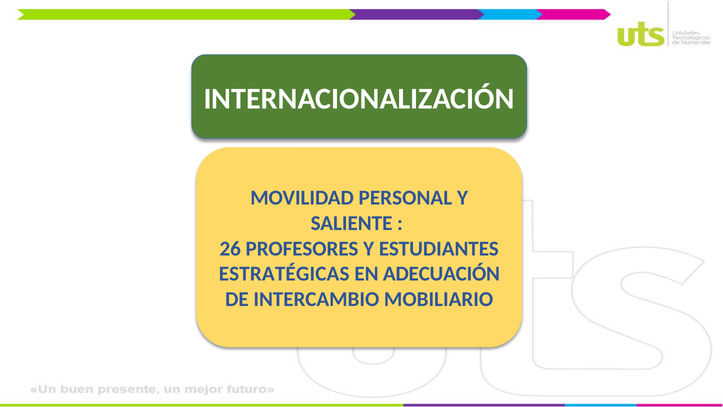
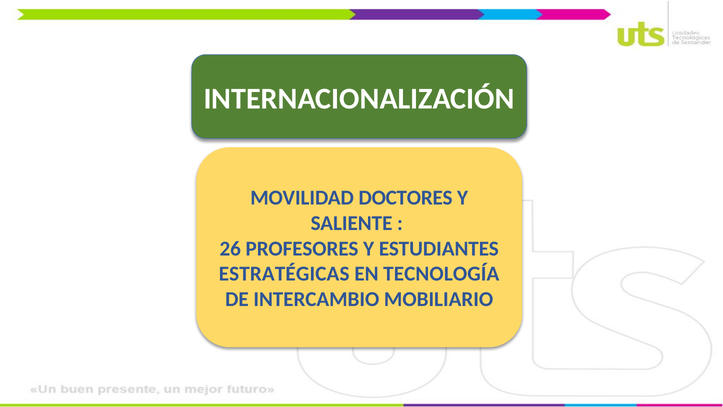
PERSONAL: PERSONAL -> DOCTORES
ADECUACIÓN: ADECUACIÓN -> TECNOLOGÍA
